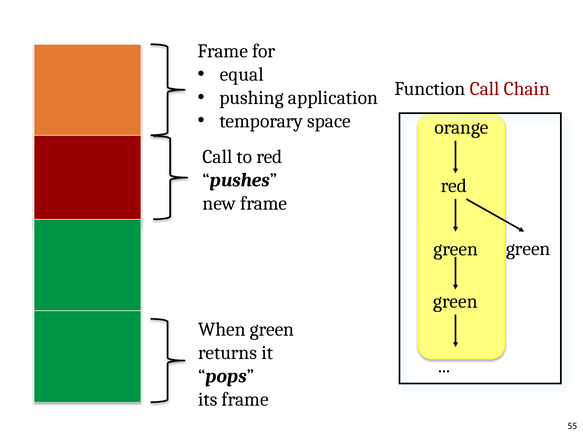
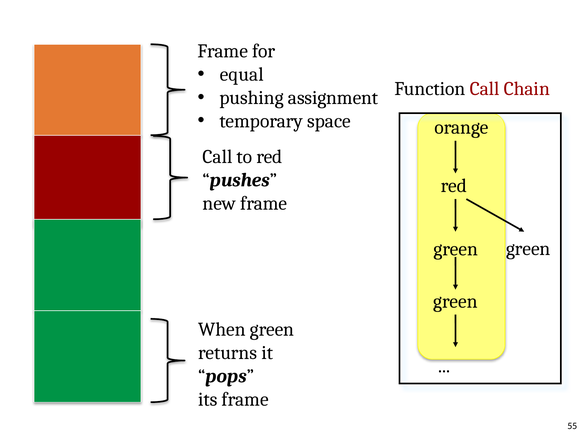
application: application -> assignment
